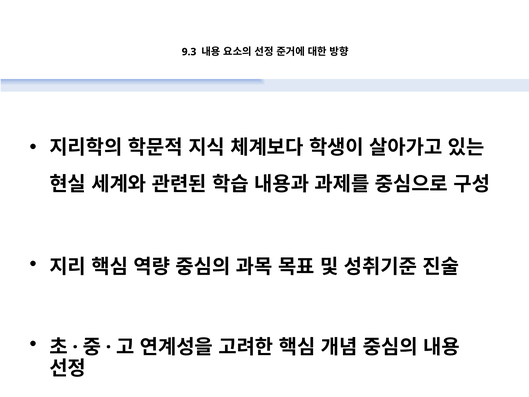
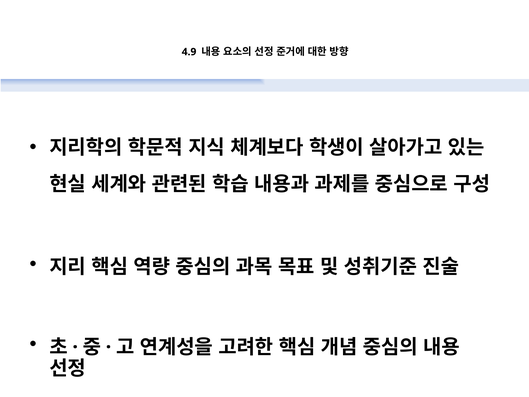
9.3: 9.3 -> 4.9
